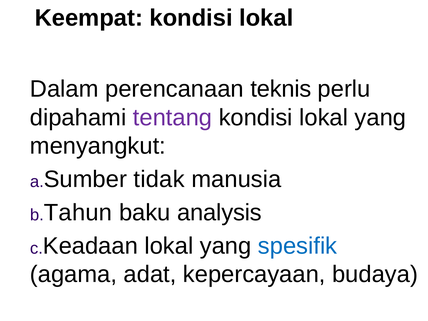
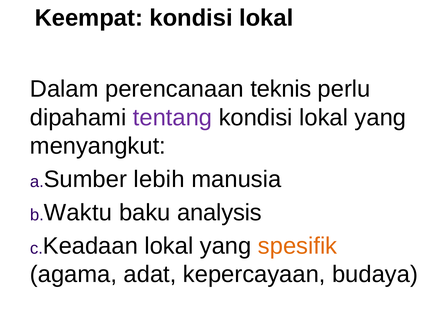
tidak: tidak -> lebih
Tahun: Tahun -> Waktu
spesifik colour: blue -> orange
